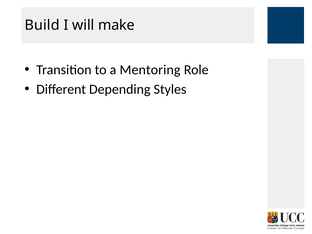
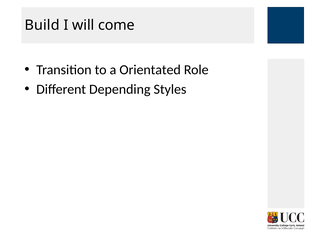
make: make -> come
Mentoring: Mentoring -> Orientated
